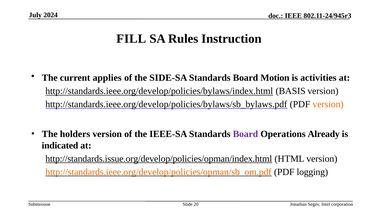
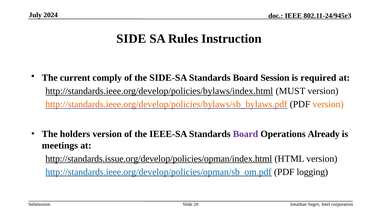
FILL: FILL -> SIDE
applies: applies -> comply
Motion: Motion -> Session
activities: activities -> required
BASIS: BASIS -> MUST
http://standards.ieee.org/develop/policies/bylaws/sb_bylaws.pdf colour: black -> orange
indicated: indicated -> meetings
http://standards.ieee.org/develop/policies/opman/sb_om.pdf colour: orange -> blue
